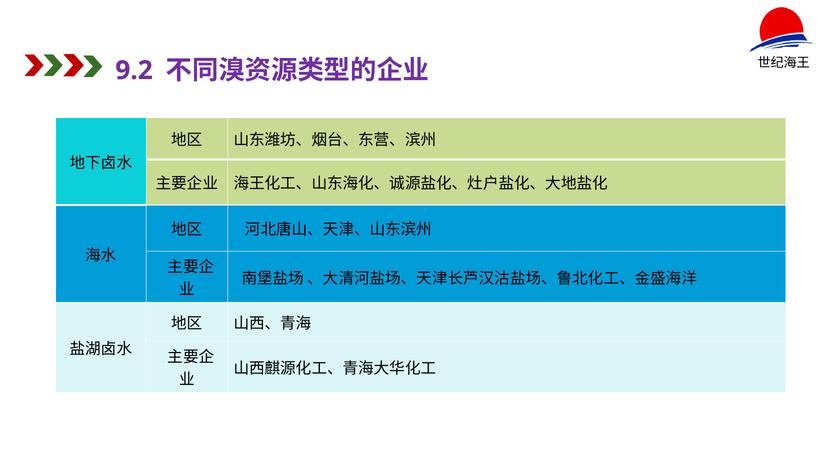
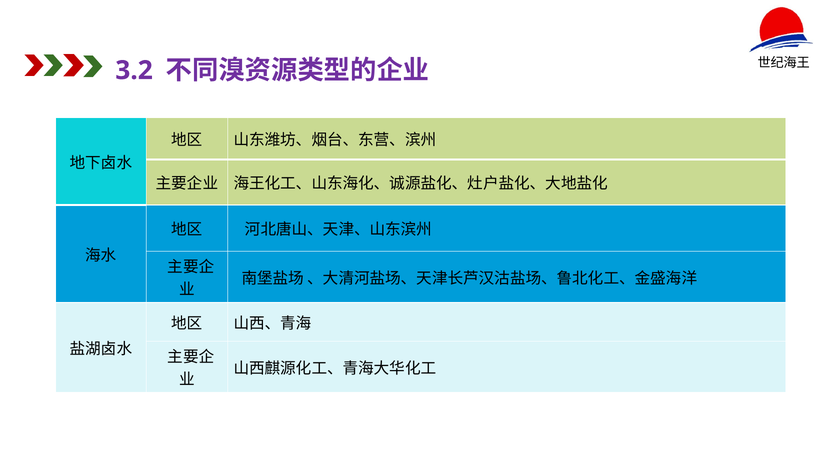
9.2: 9.2 -> 3.2
